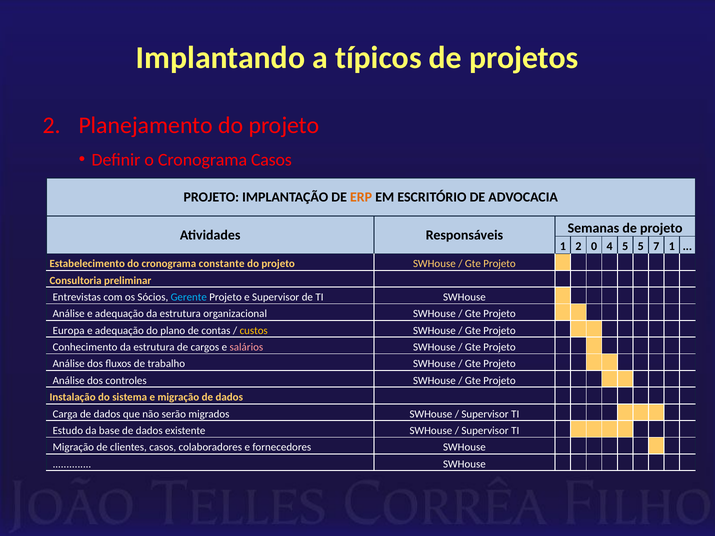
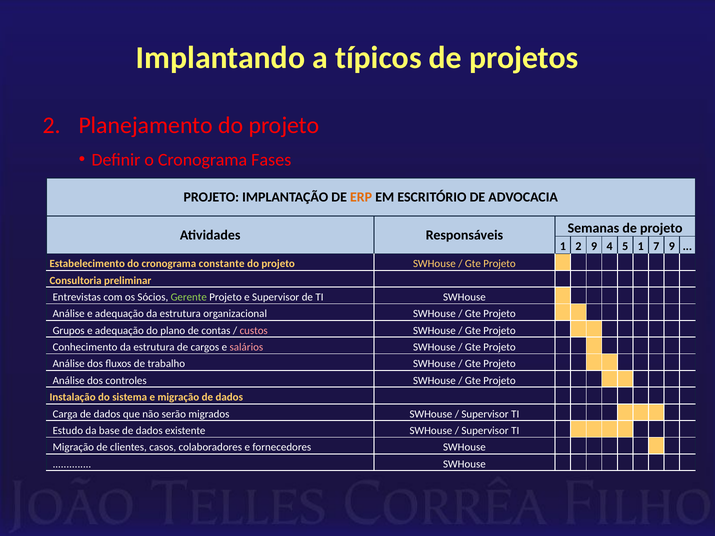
Cronograma Casos: Casos -> Fases
2 0: 0 -> 9
5 5: 5 -> 1
7 1: 1 -> 9
Gerente colour: light blue -> light green
Europa: Europa -> Grupos
custos colour: yellow -> pink
